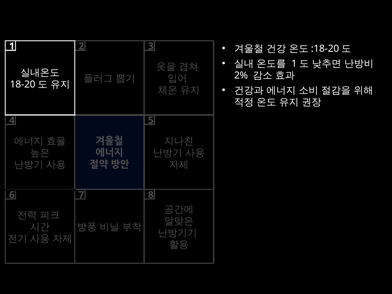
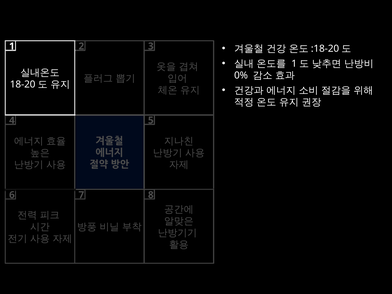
2%: 2% -> 0%
